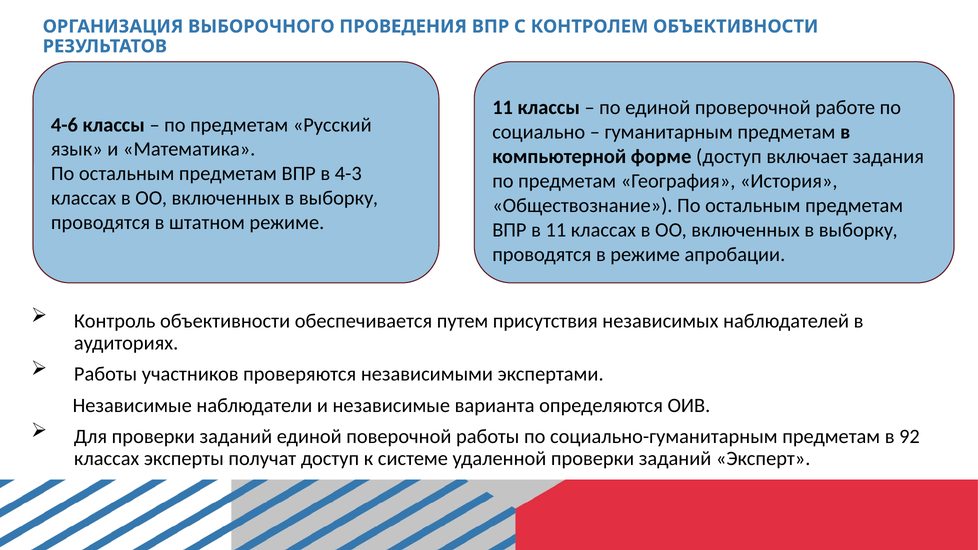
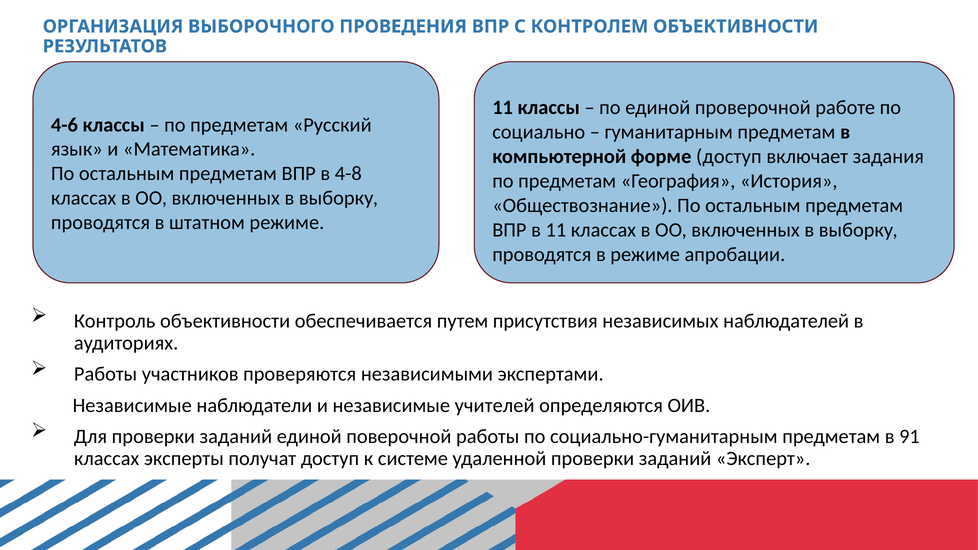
4-3: 4-3 -> 4-8
варианта: варианта -> учителей
92: 92 -> 91
